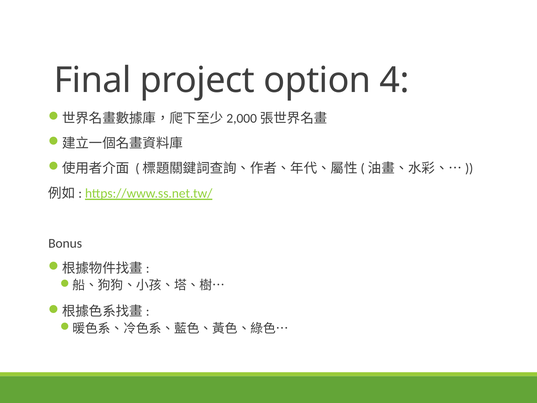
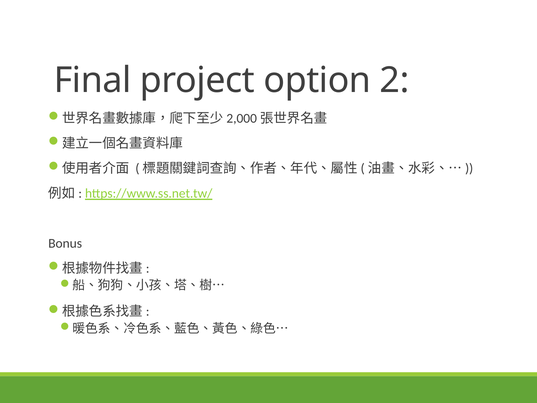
4: 4 -> 2
